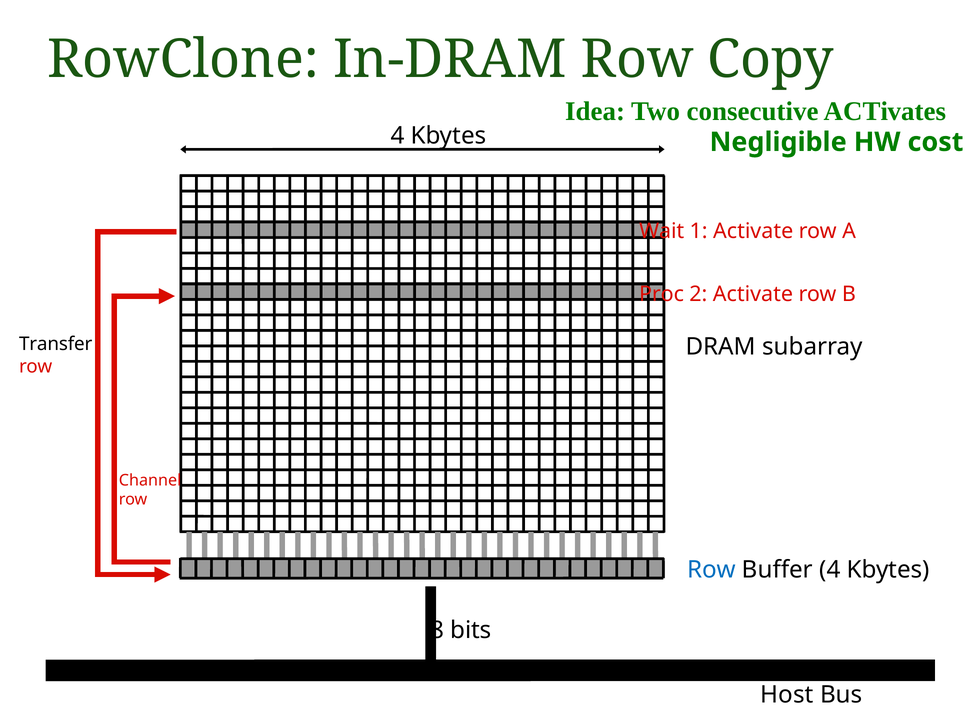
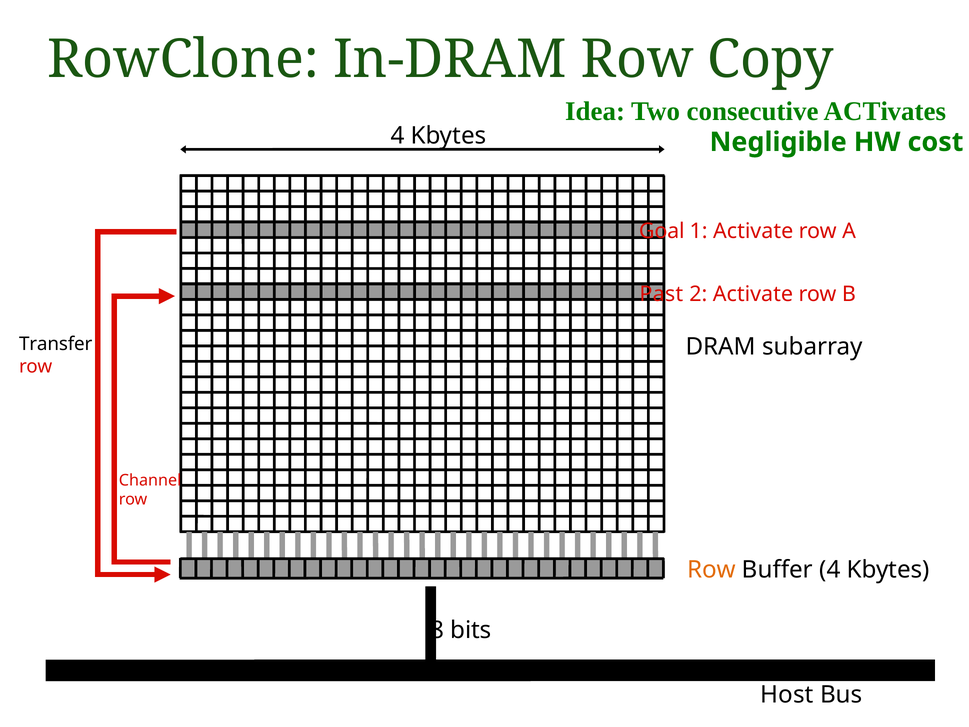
Wait: Wait -> Goal
Proc: Proc -> Past
Row at (712, 570) colour: blue -> orange
